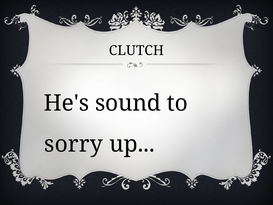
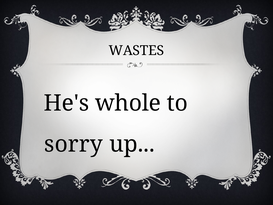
CLUTCH: CLUTCH -> WASTES
sound: sound -> whole
